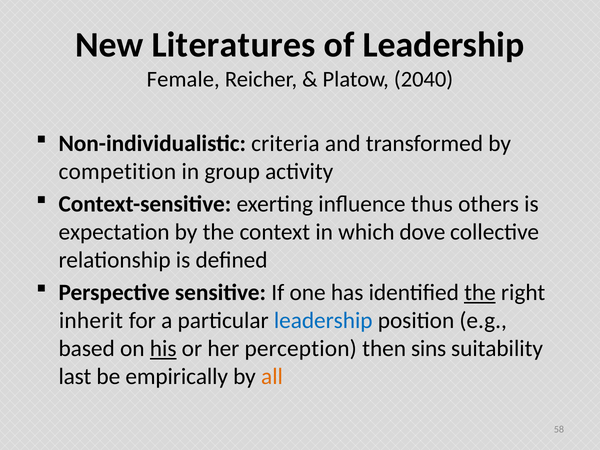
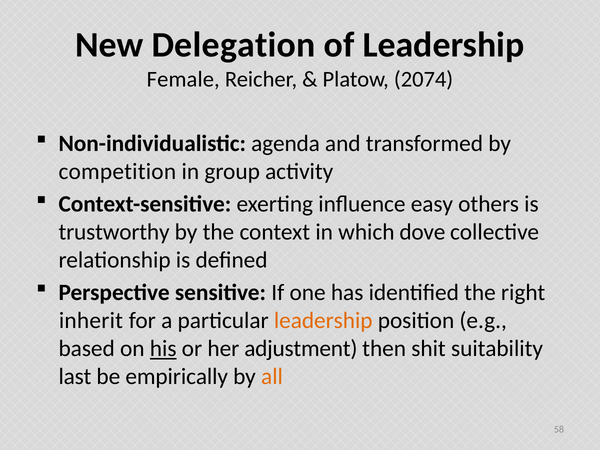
Literatures: Literatures -> Delegation
2040: 2040 -> 2074
criteria: criteria -> agenda
thus: thus -> easy
expectation: expectation -> trustworthy
the at (480, 293) underline: present -> none
leadership at (323, 321) colour: blue -> orange
perception: perception -> adjustment
sins: sins -> shit
